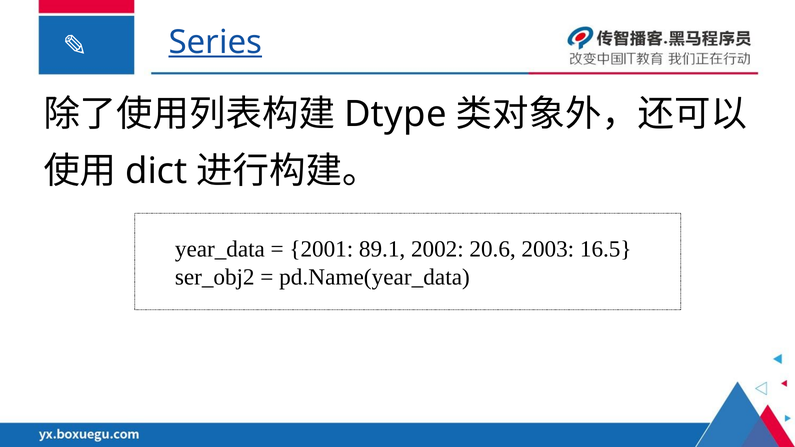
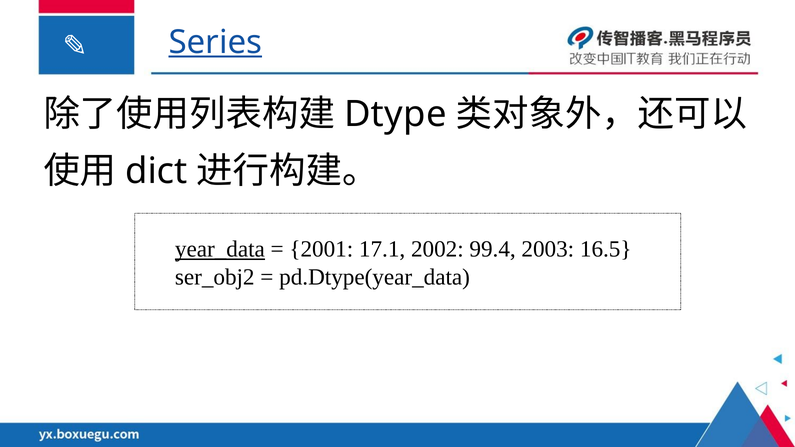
year_data underline: none -> present
89.1: 89.1 -> 17.1
20.6: 20.6 -> 99.4
pd.Name(year_data: pd.Name(year_data -> pd.Dtype(year_data
